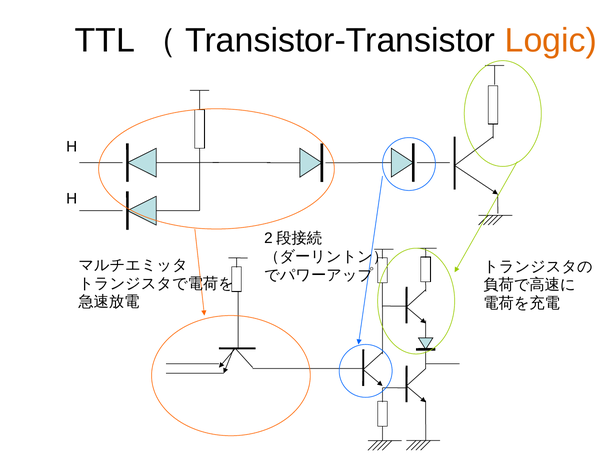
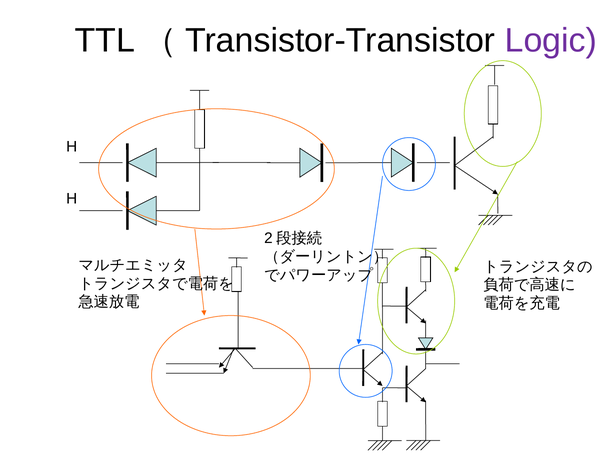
Logic colour: orange -> purple
